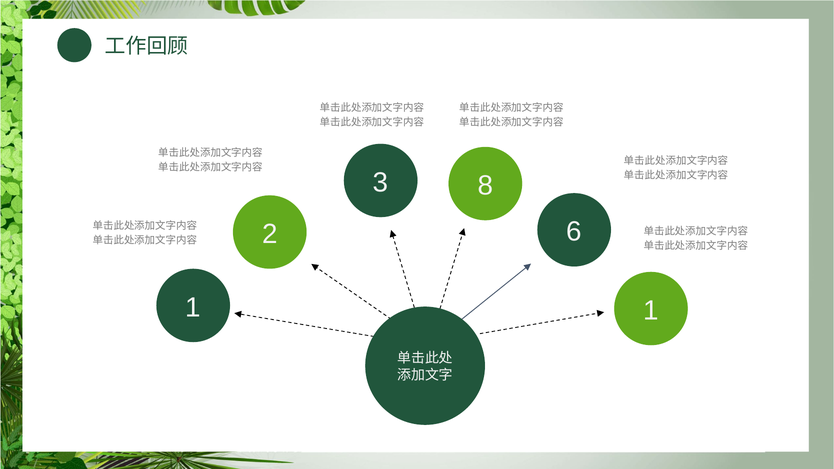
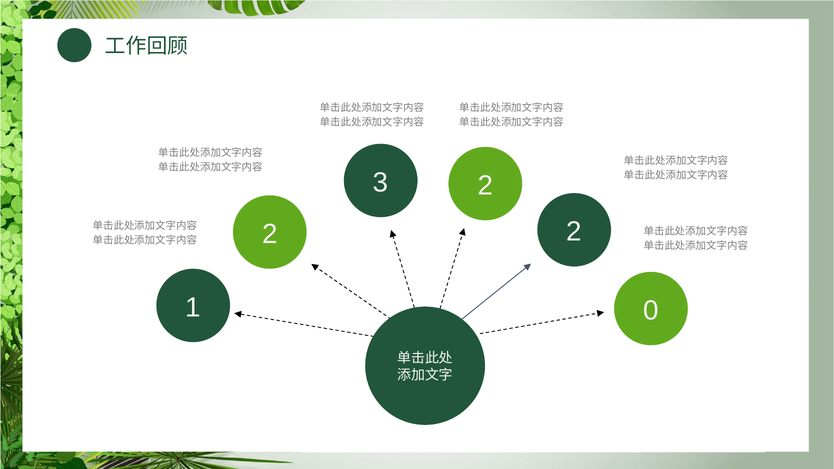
3 8: 8 -> 2
2 6: 6 -> 2
1 1: 1 -> 0
